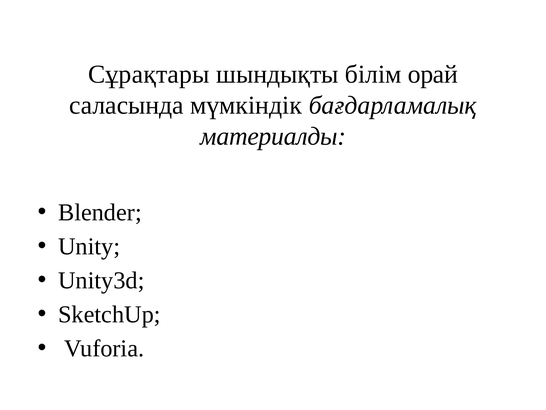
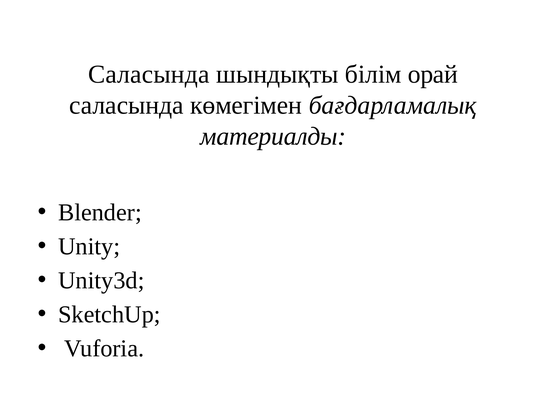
Сұрақтары at (149, 74): Сұрақтары -> Саласында
мүмкіндік: мүмкіндік -> көмегімен
